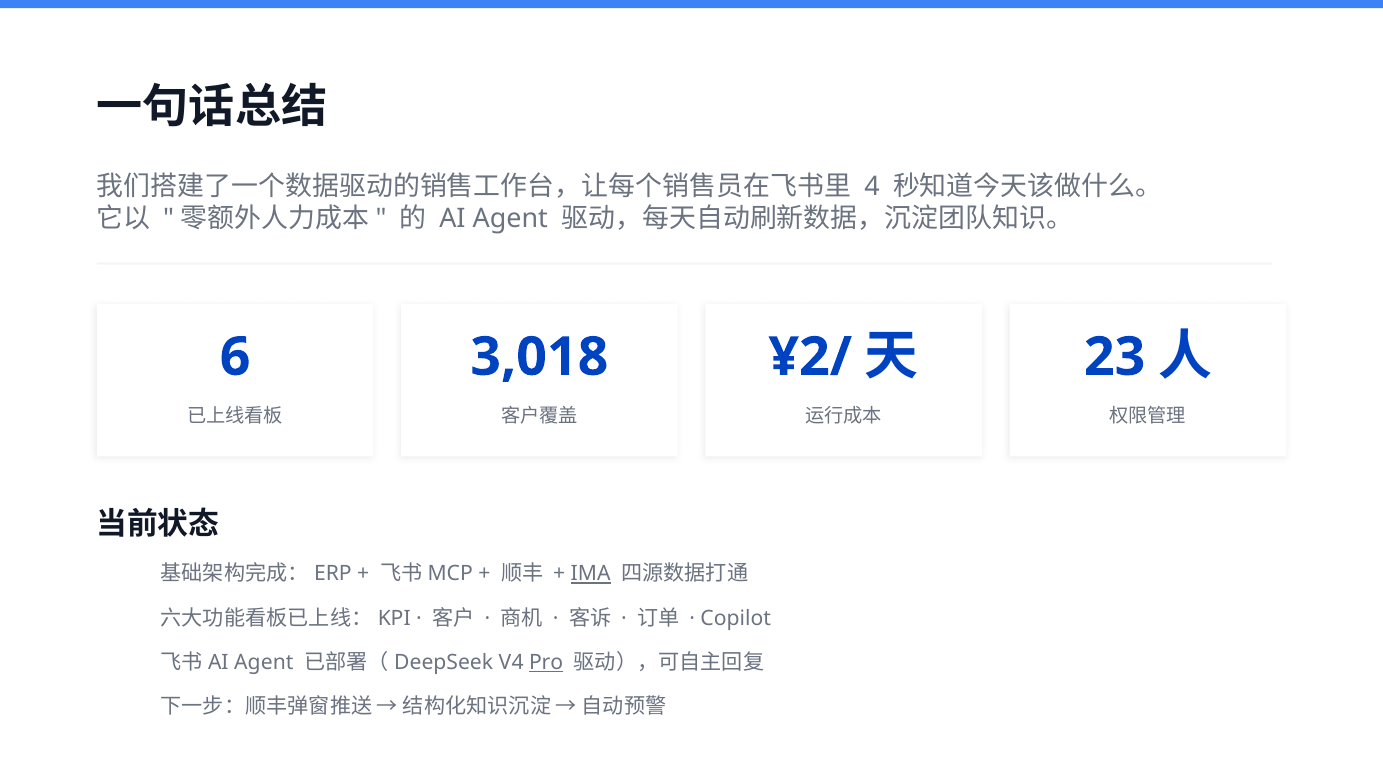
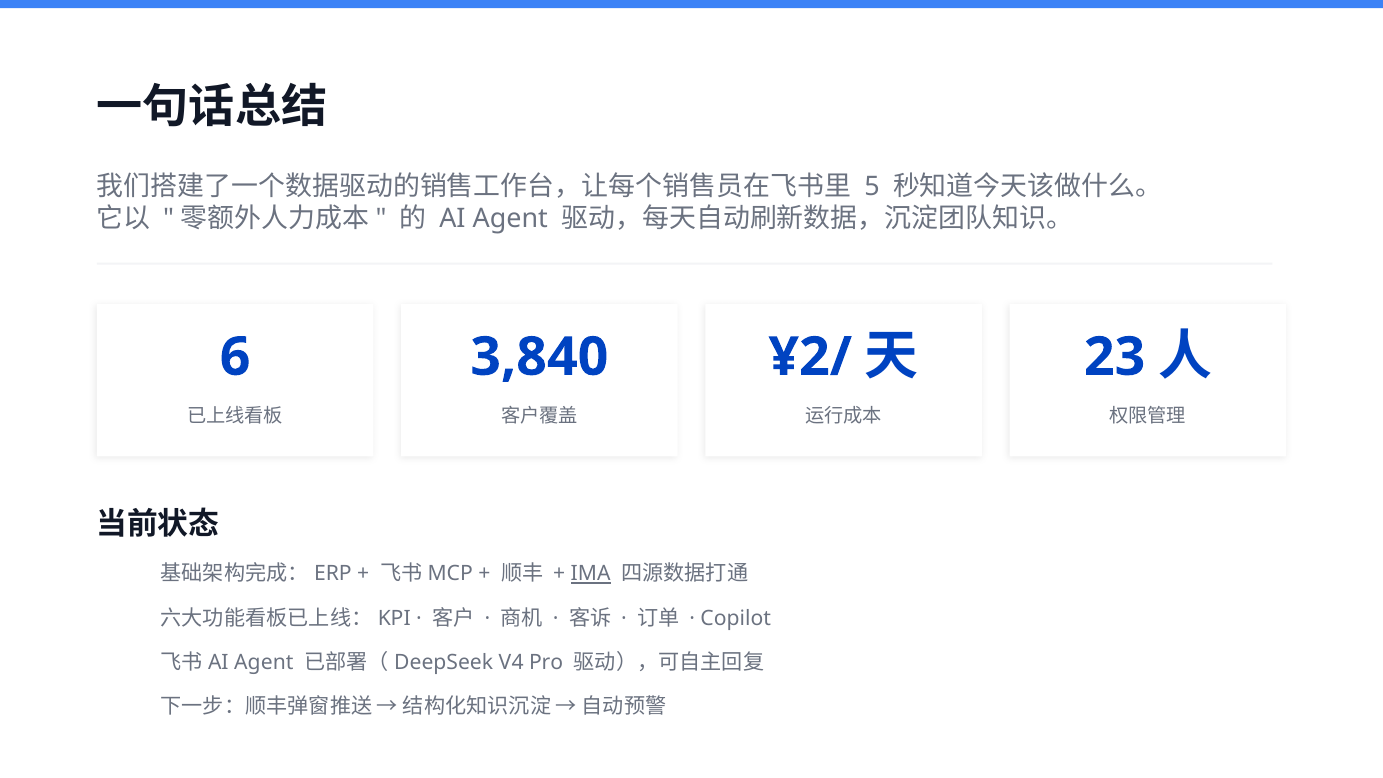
4: 4 -> 5
3,018: 3,018 -> 3,840
Pro underline: present -> none
